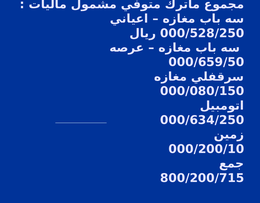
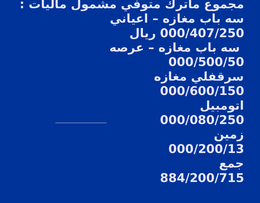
000/528/250: 000/528/250 -> 000/407/250
000/659/50: 000/659/50 -> 000/500/50
000/080/150: 000/080/150 -> 000/600/150
000/634/250: 000/634/250 -> 000/080/250
000/200/10: 000/200/10 -> 000/200/13
800/200/715: 800/200/715 -> 884/200/715
